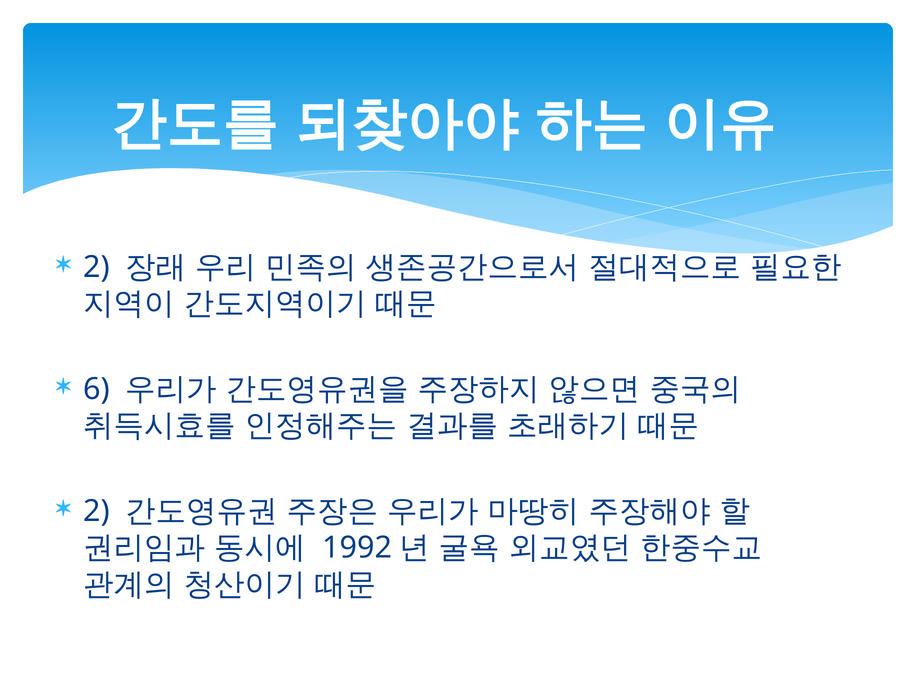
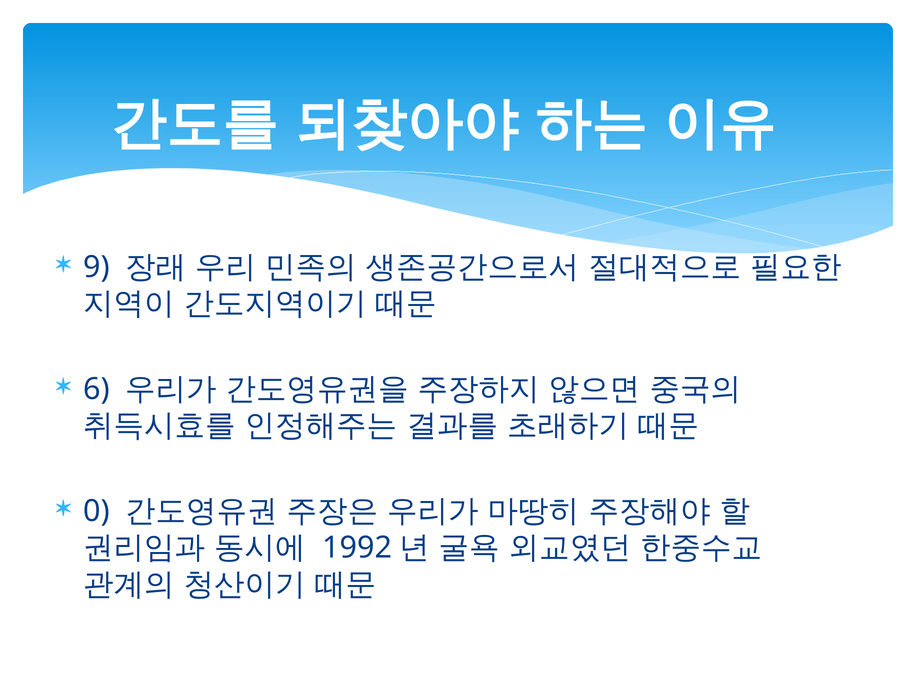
2 at (97, 267): 2 -> 9
2 at (97, 511): 2 -> 0
